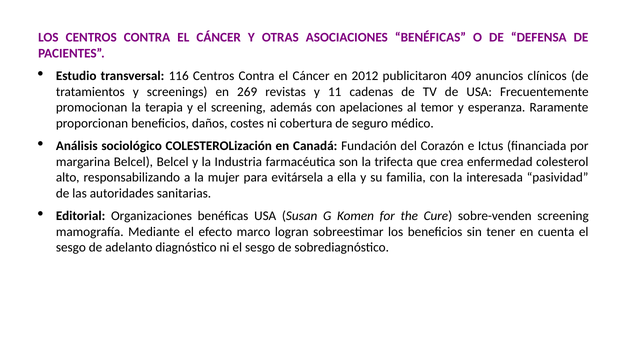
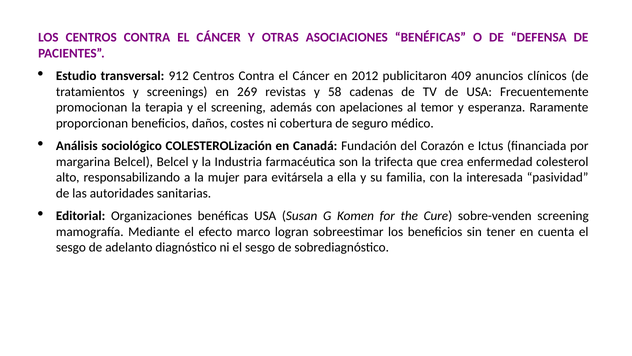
116: 116 -> 912
11: 11 -> 58
